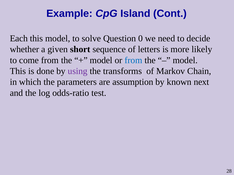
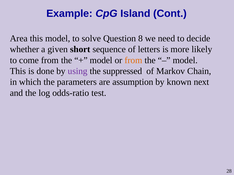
Each: Each -> Area
0: 0 -> 8
from at (133, 60) colour: blue -> orange
transforms: transforms -> suppressed
